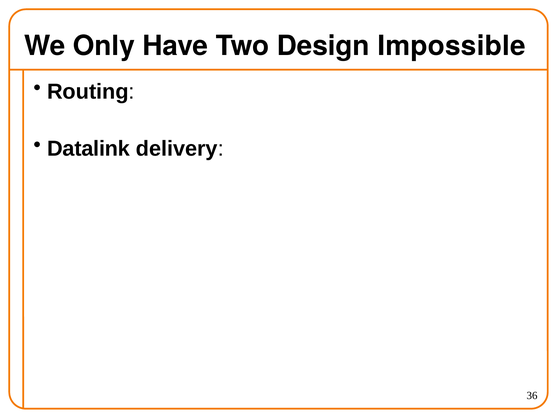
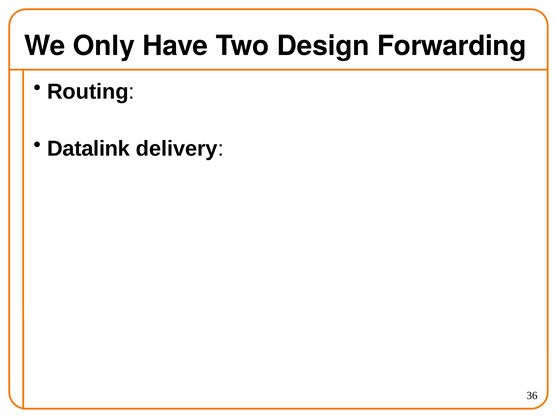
Impossible: Impossible -> Forwarding
